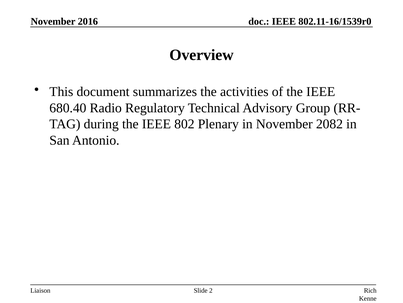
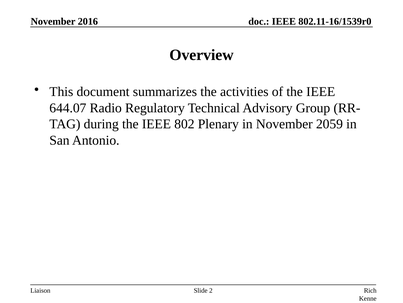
680.40: 680.40 -> 644.07
2082: 2082 -> 2059
